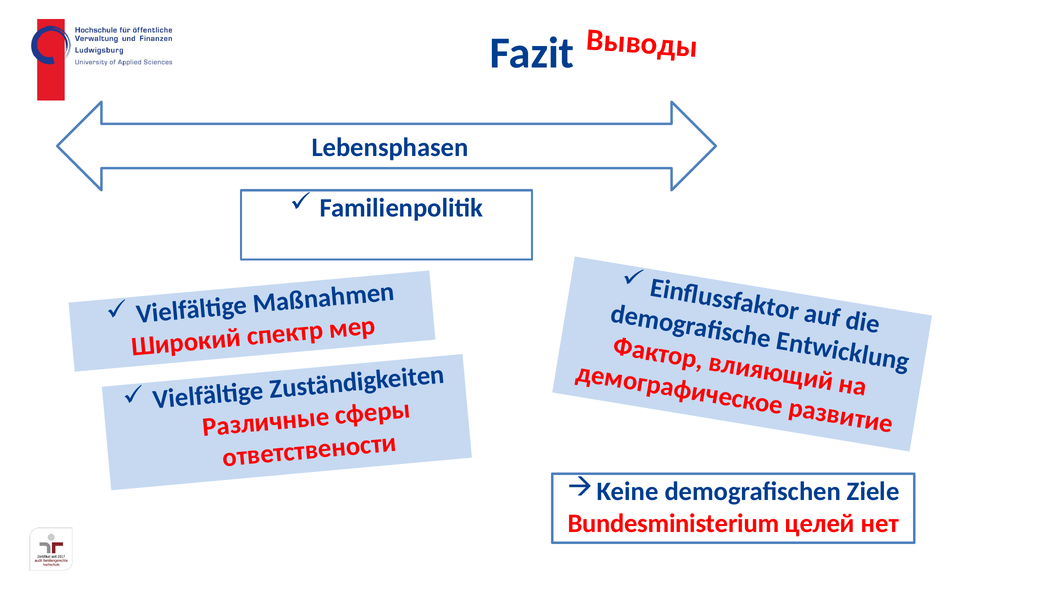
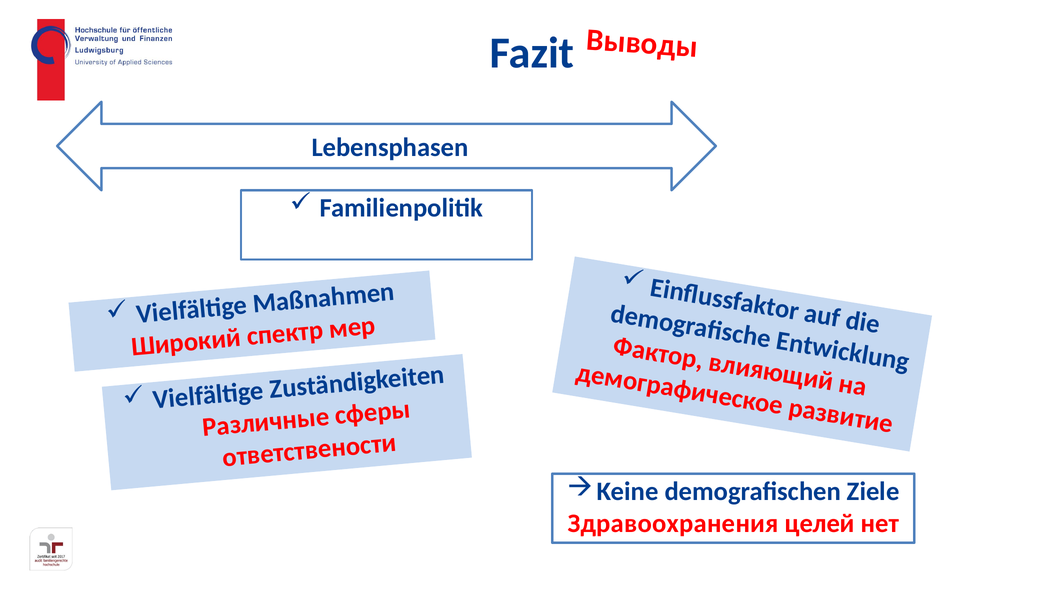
Bundesministerium: Bundesministerium -> Здравоохранения
